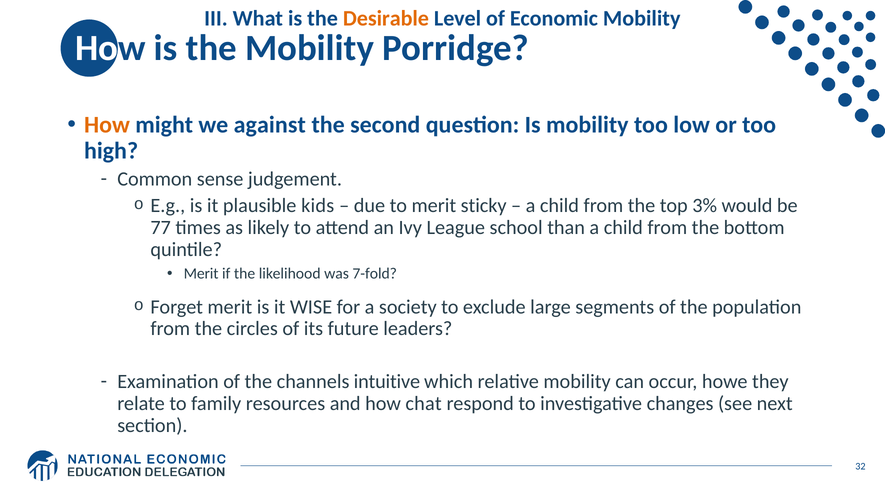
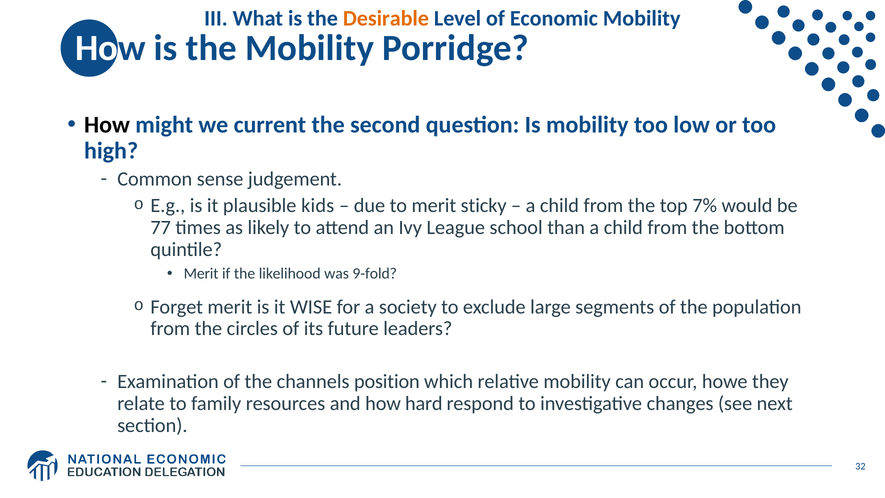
How at (107, 125) colour: orange -> black
against: against -> current
3%: 3% -> 7%
7-fold: 7-fold -> 9-fold
intuitive: intuitive -> position
chat: chat -> hard
